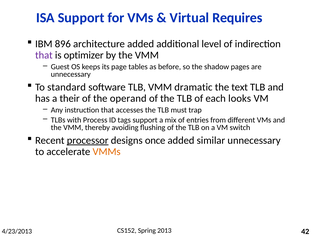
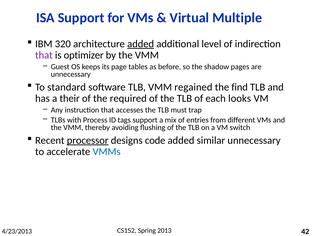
Requires: Requires -> Multiple
896: 896 -> 320
added at (141, 44) underline: none -> present
dramatic: dramatic -> regained
text: text -> find
operand: operand -> required
once: once -> code
VMMs colour: orange -> blue
